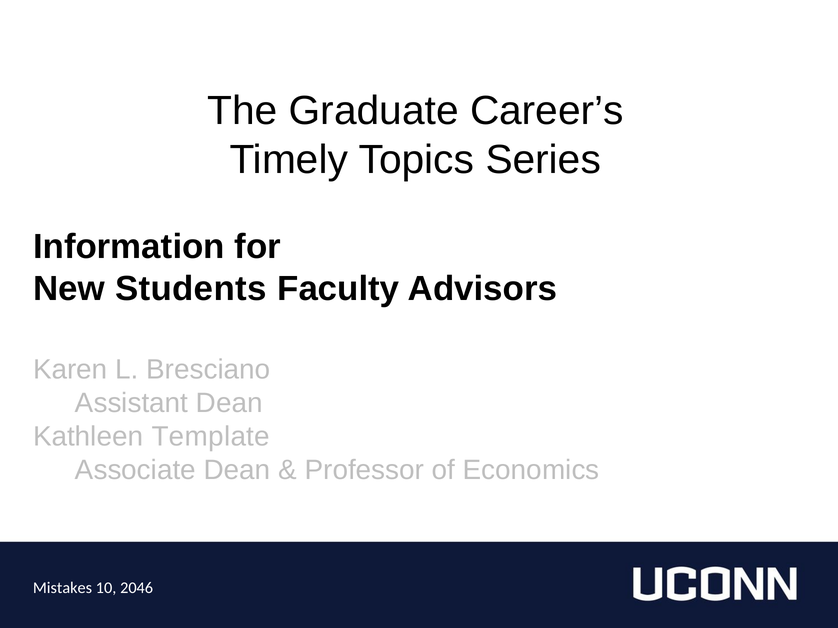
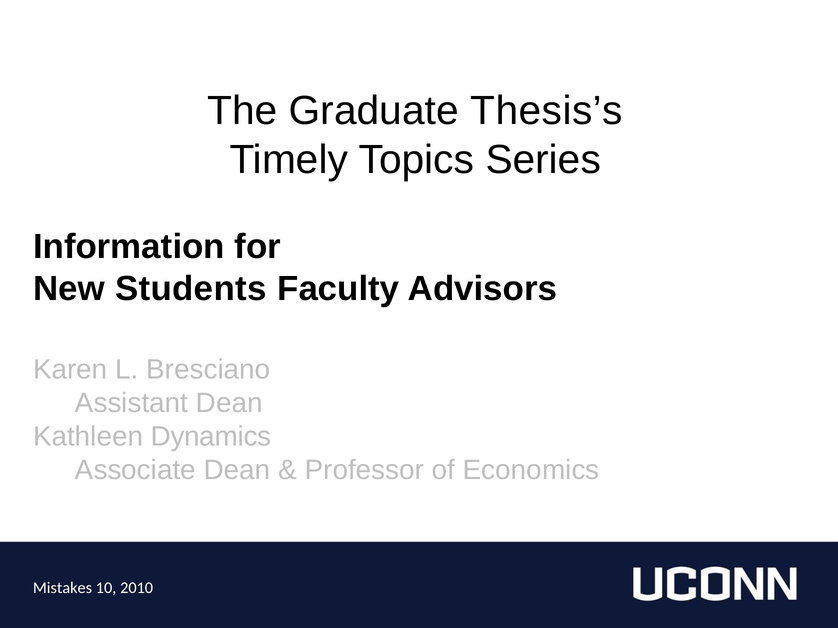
Career’s: Career’s -> Thesis’s
Template: Template -> Dynamics
2046: 2046 -> 2010
